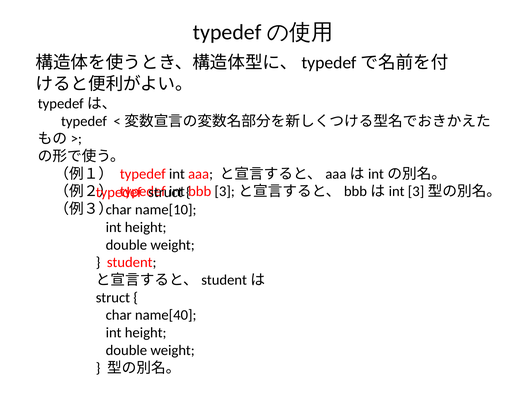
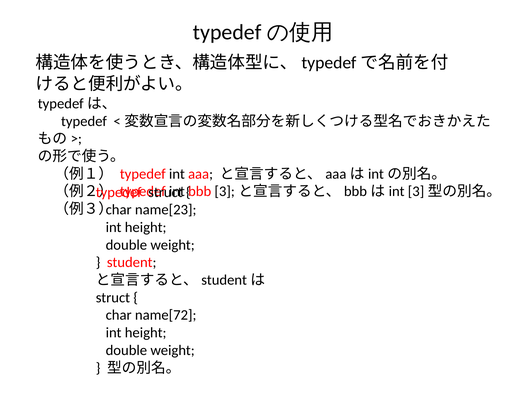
name[10: name[10 -> name[23
name[40: name[40 -> name[72
